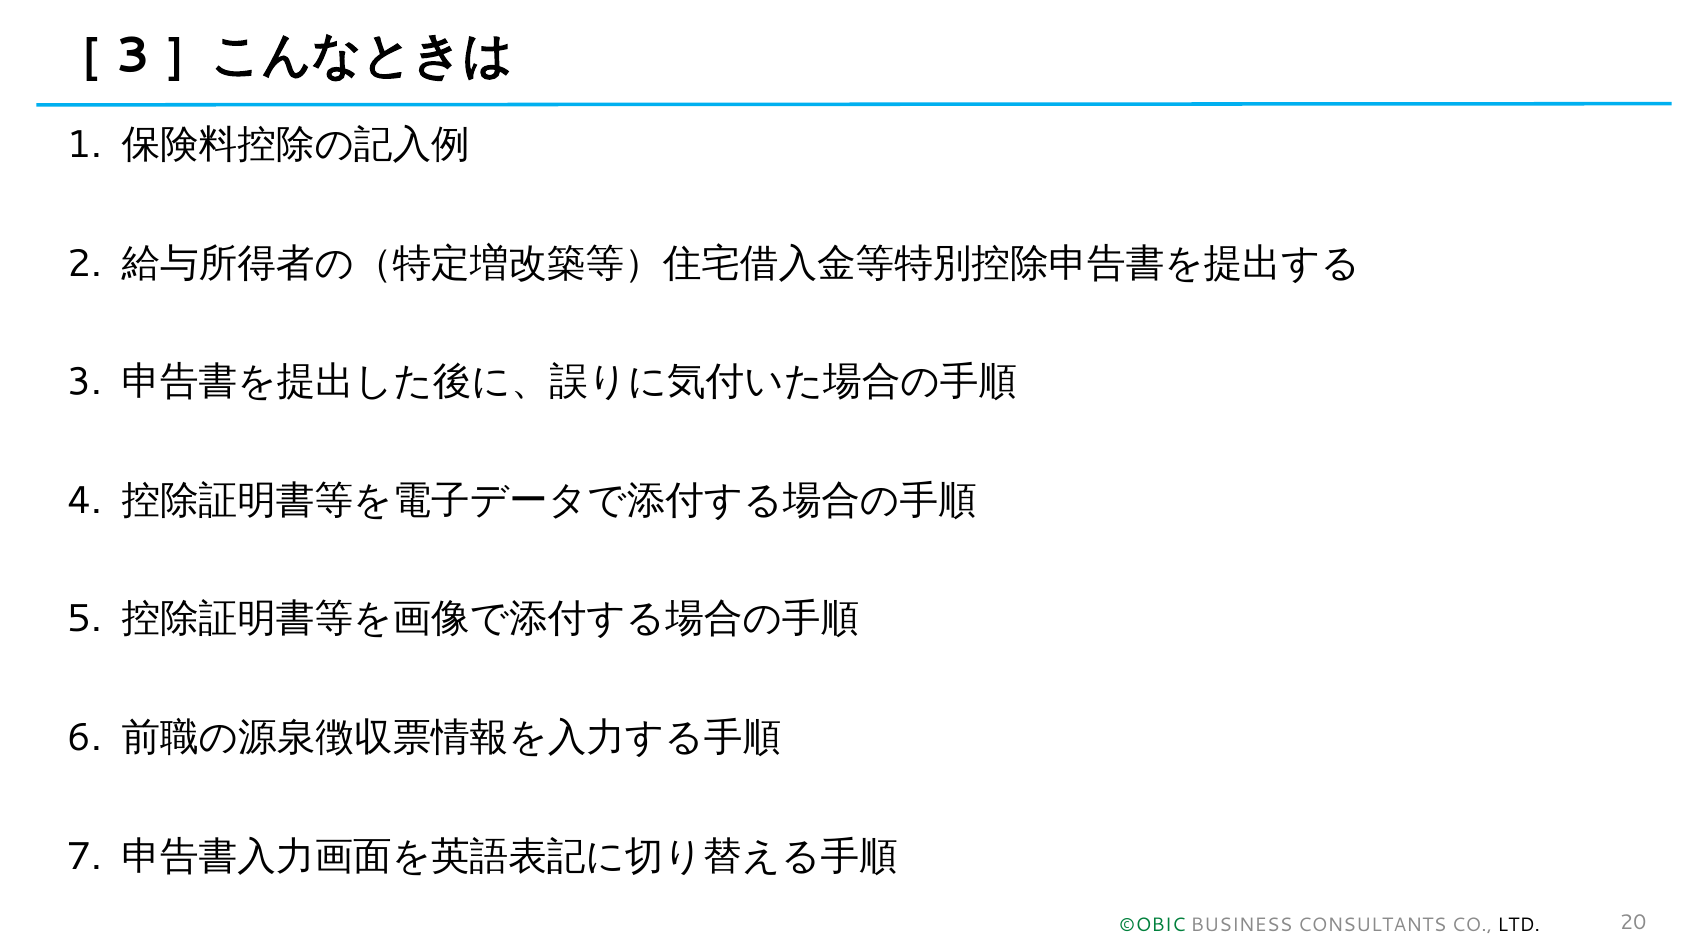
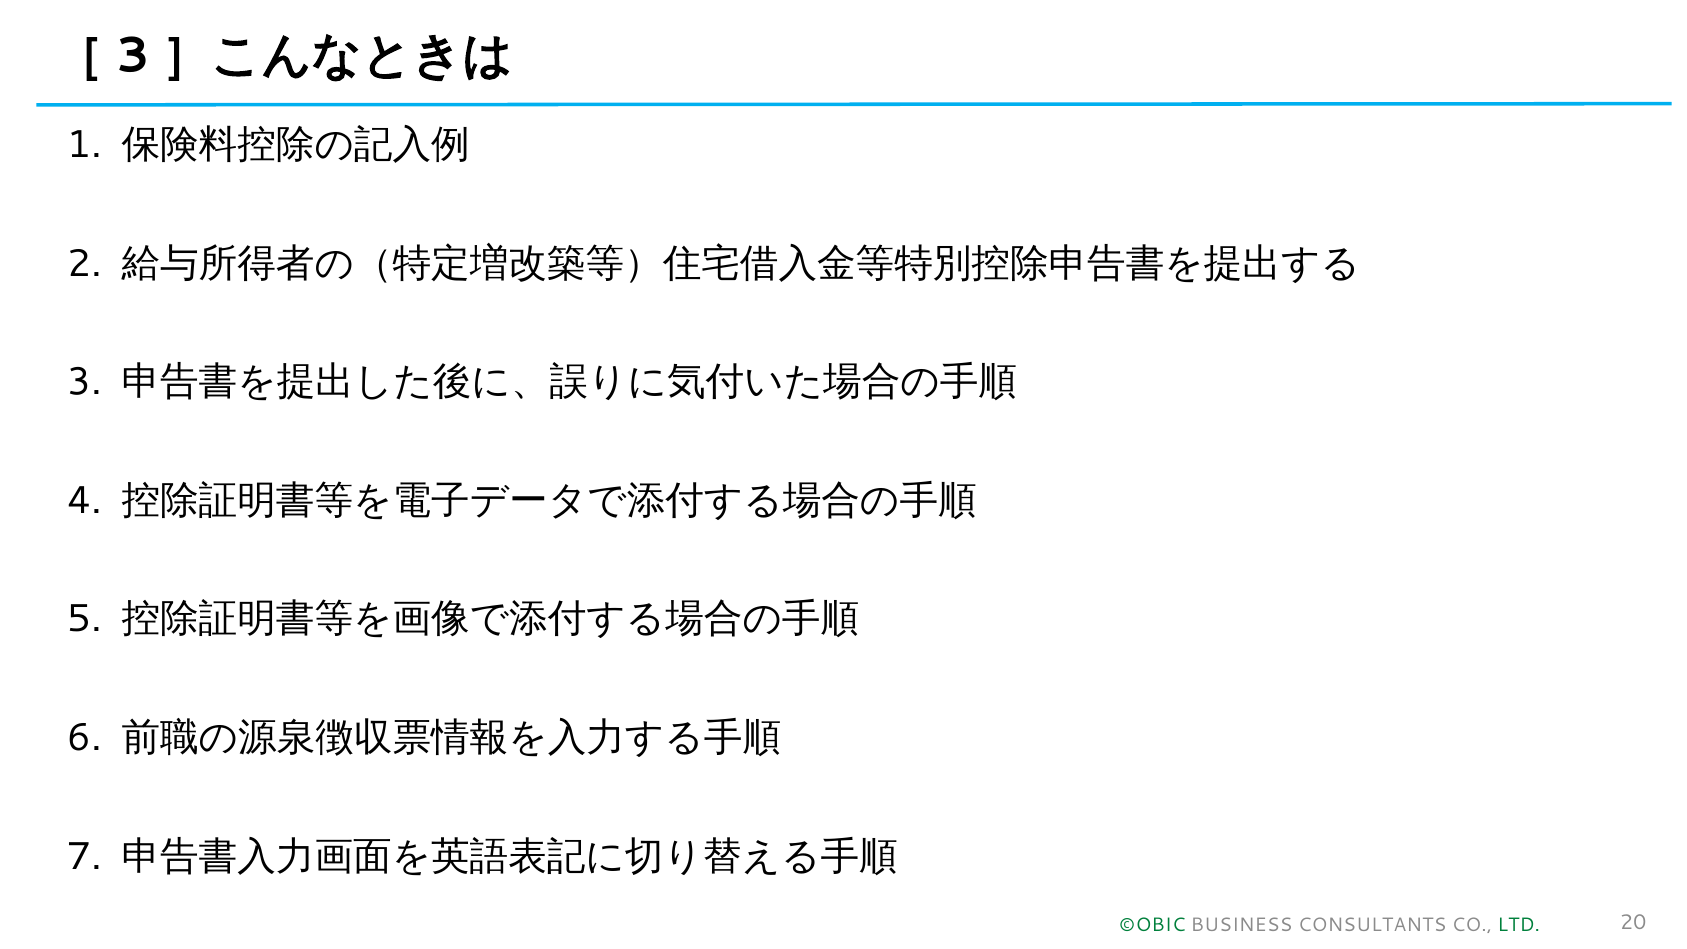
LTD colour: black -> green
